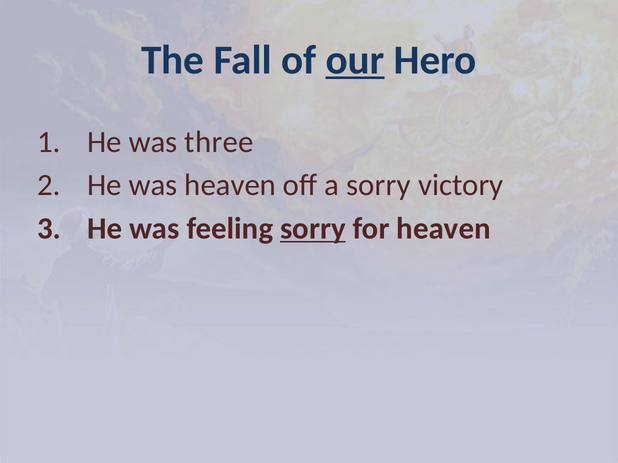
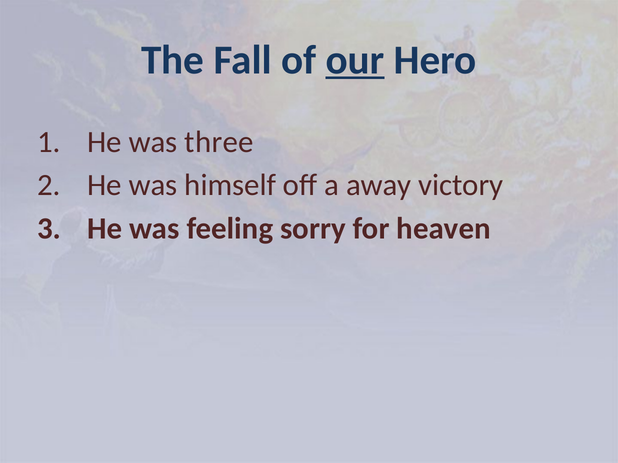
was heaven: heaven -> himself
a sorry: sorry -> away
sorry at (313, 229) underline: present -> none
